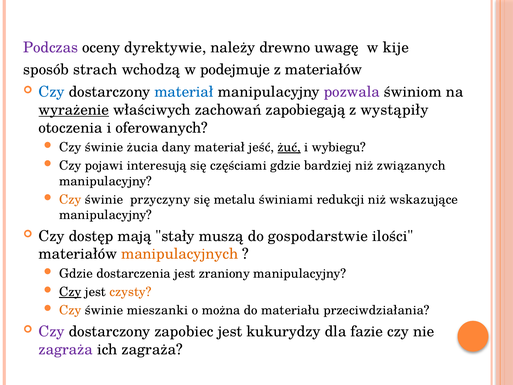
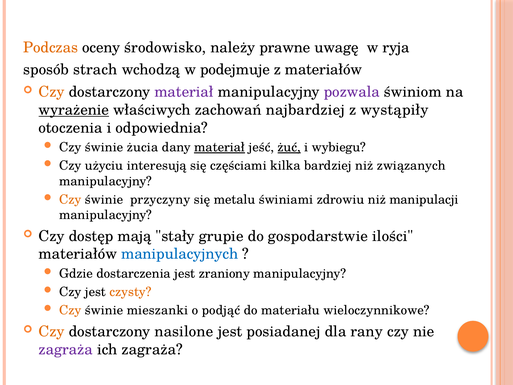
Podczas colour: purple -> orange
dyrektywie: dyrektywie -> środowisko
drewno: drewno -> prawne
kije: kije -> ryja
Czy at (52, 92) colour: blue -> orange
materiał at (184, 92) colour: blue -> purple
zapobiegają: zapobiegają -> najbardziej
oferowanych: oferowanych -> odpowiednia
materiał at (220, 147) underline: none -> present
pojawi: pojawi -> użyciu
częściami gdzie: gdzie -> kilka
redukcji: redukcji -> zdrowiu
wskazujące: wskazujące -> manipulacji
muszą: muszą -> grupie
manipulacyjnych colour: orange -> blue
Czy at (70, 292) underline: present -> none
można: można -> podjąć
przeciwdziałania: przeciwdziałania -> wieloczynnikowe
Czy at (52, 331) colour: purple -> orange
zapobiec: zapobiec -> nasilone
kukurydzy: kukurydzy -> posiadanej
fazie: fazie -> rany
